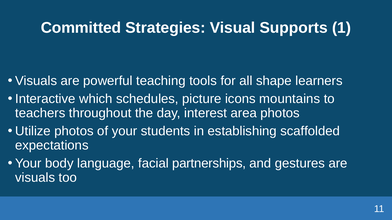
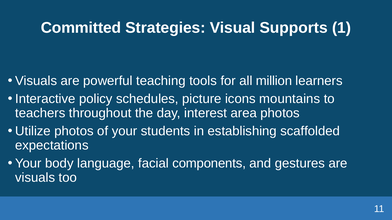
shape: shape -> million
which: which -> policy
partnerships: partnerships -> components
